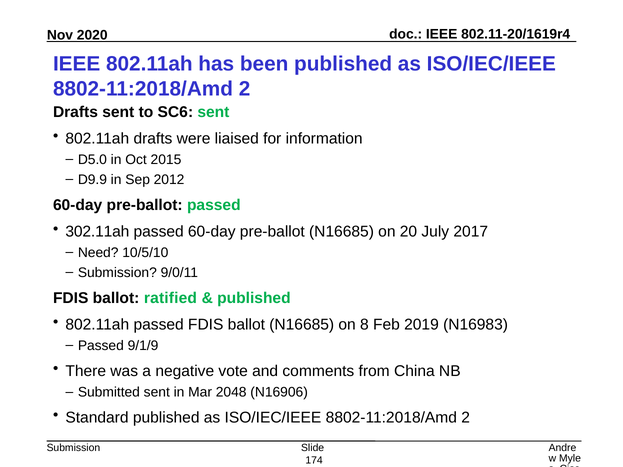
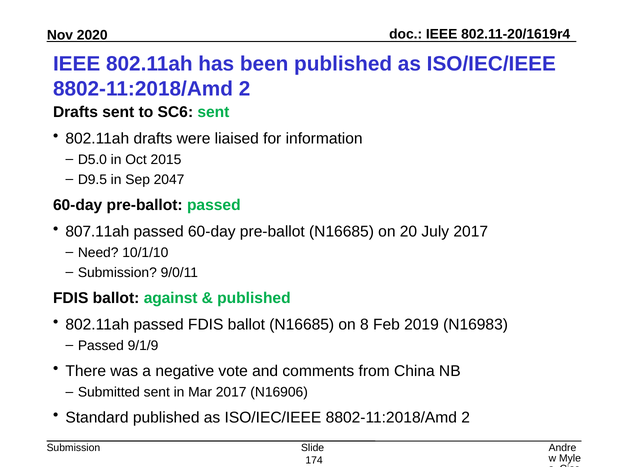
D9.9: D9.9 -> D9.5
2012: 2012 -> 2047
302.11ah: 302.11ah -> 807.11ah
10/5/10: 10/5/10 -> 10/1/10
ratified: ratified -> against
Mar 2048: 2048 -> 2017
